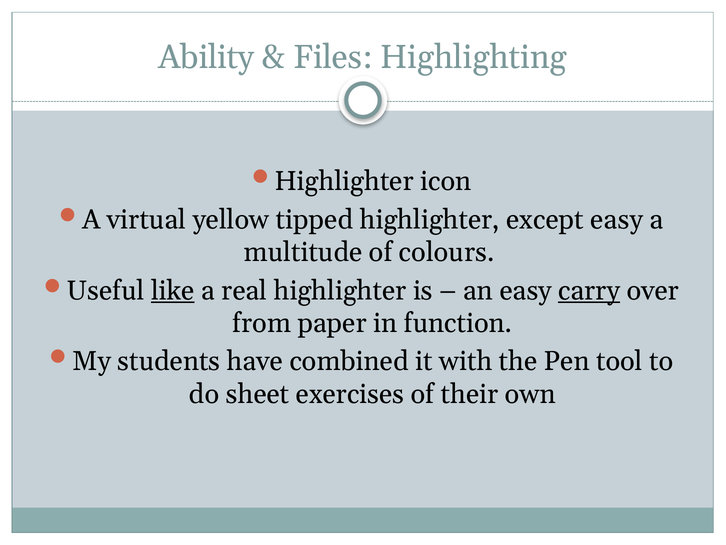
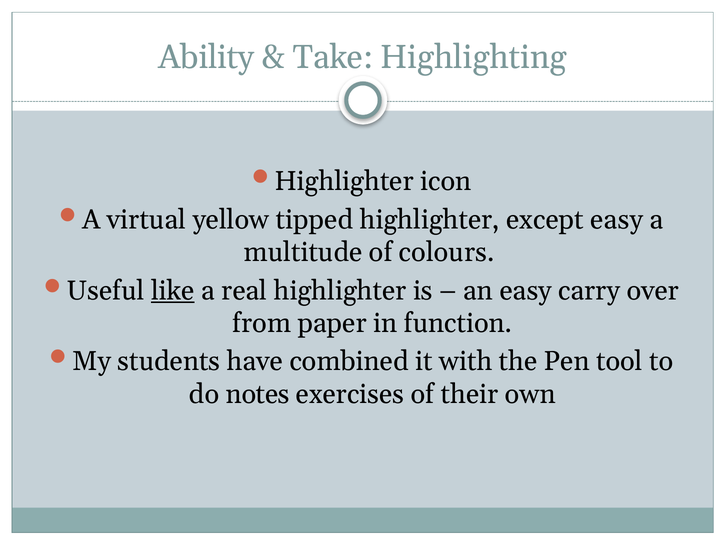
Files: Files -> Take
carry underline: present -> none
sheet: sheet -> notes
